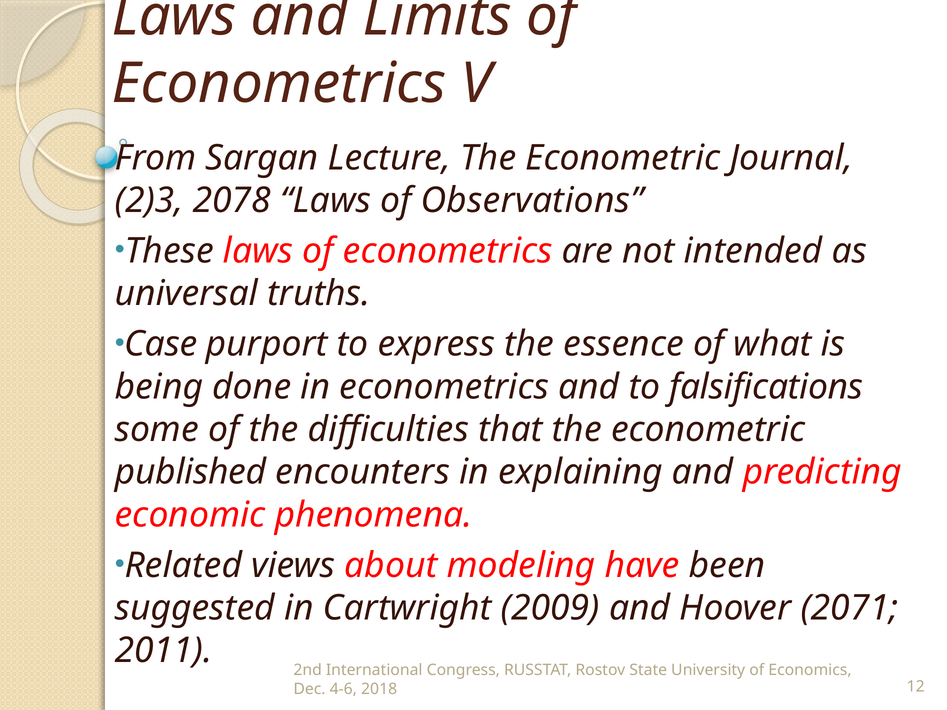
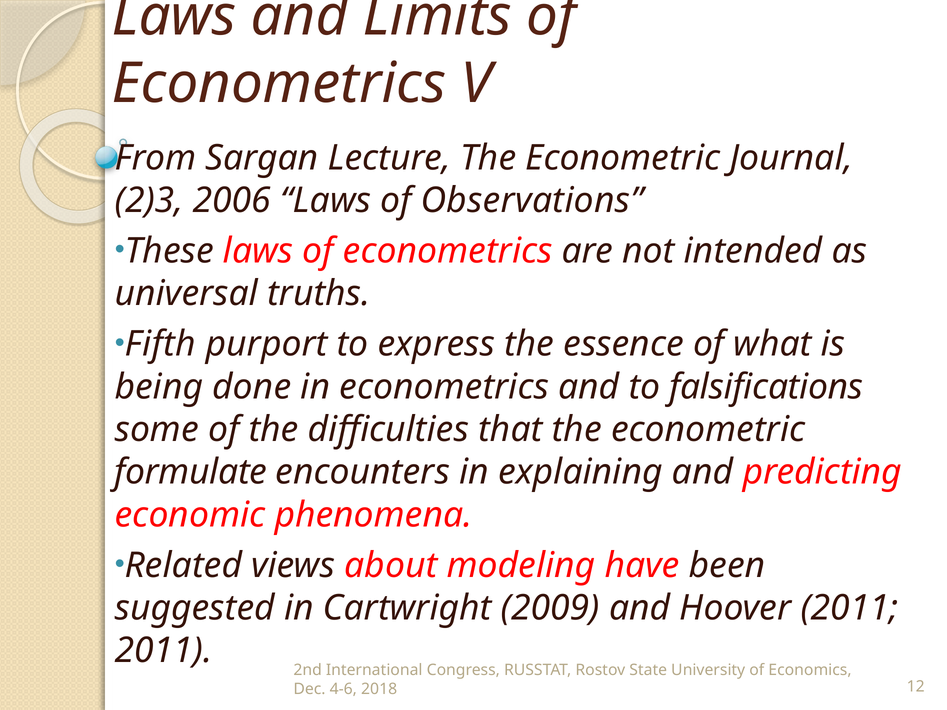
2078: 2078 -> 2006
Case: Case -> Fifth
published: published -> formulate
Hoover 2071: 2071 -> 2011
